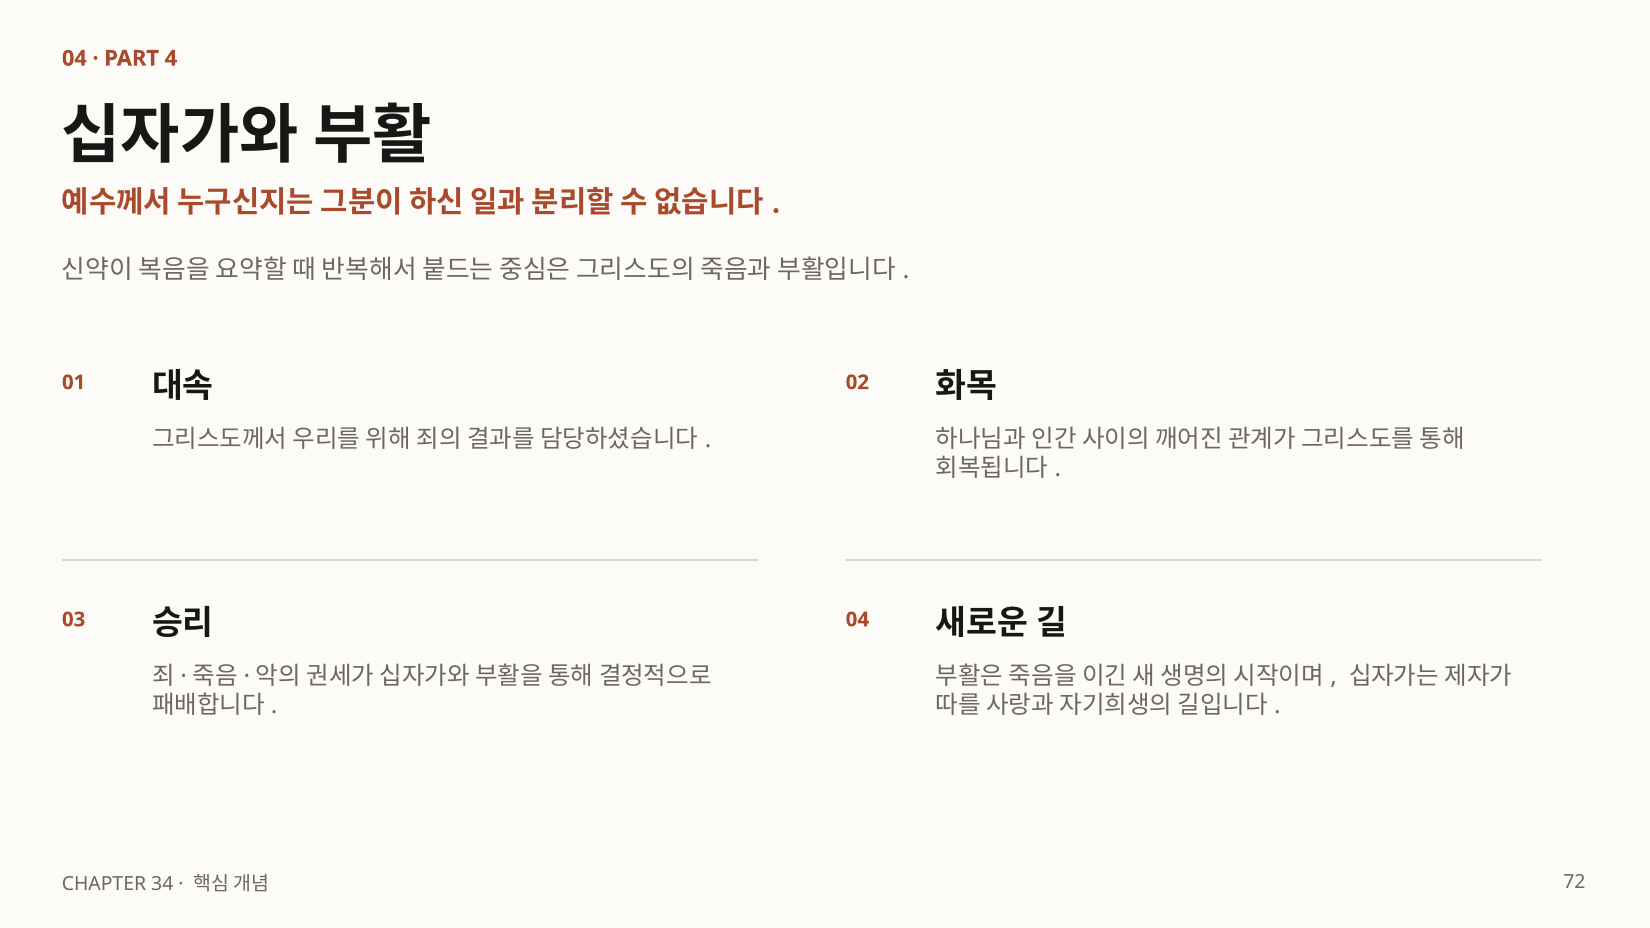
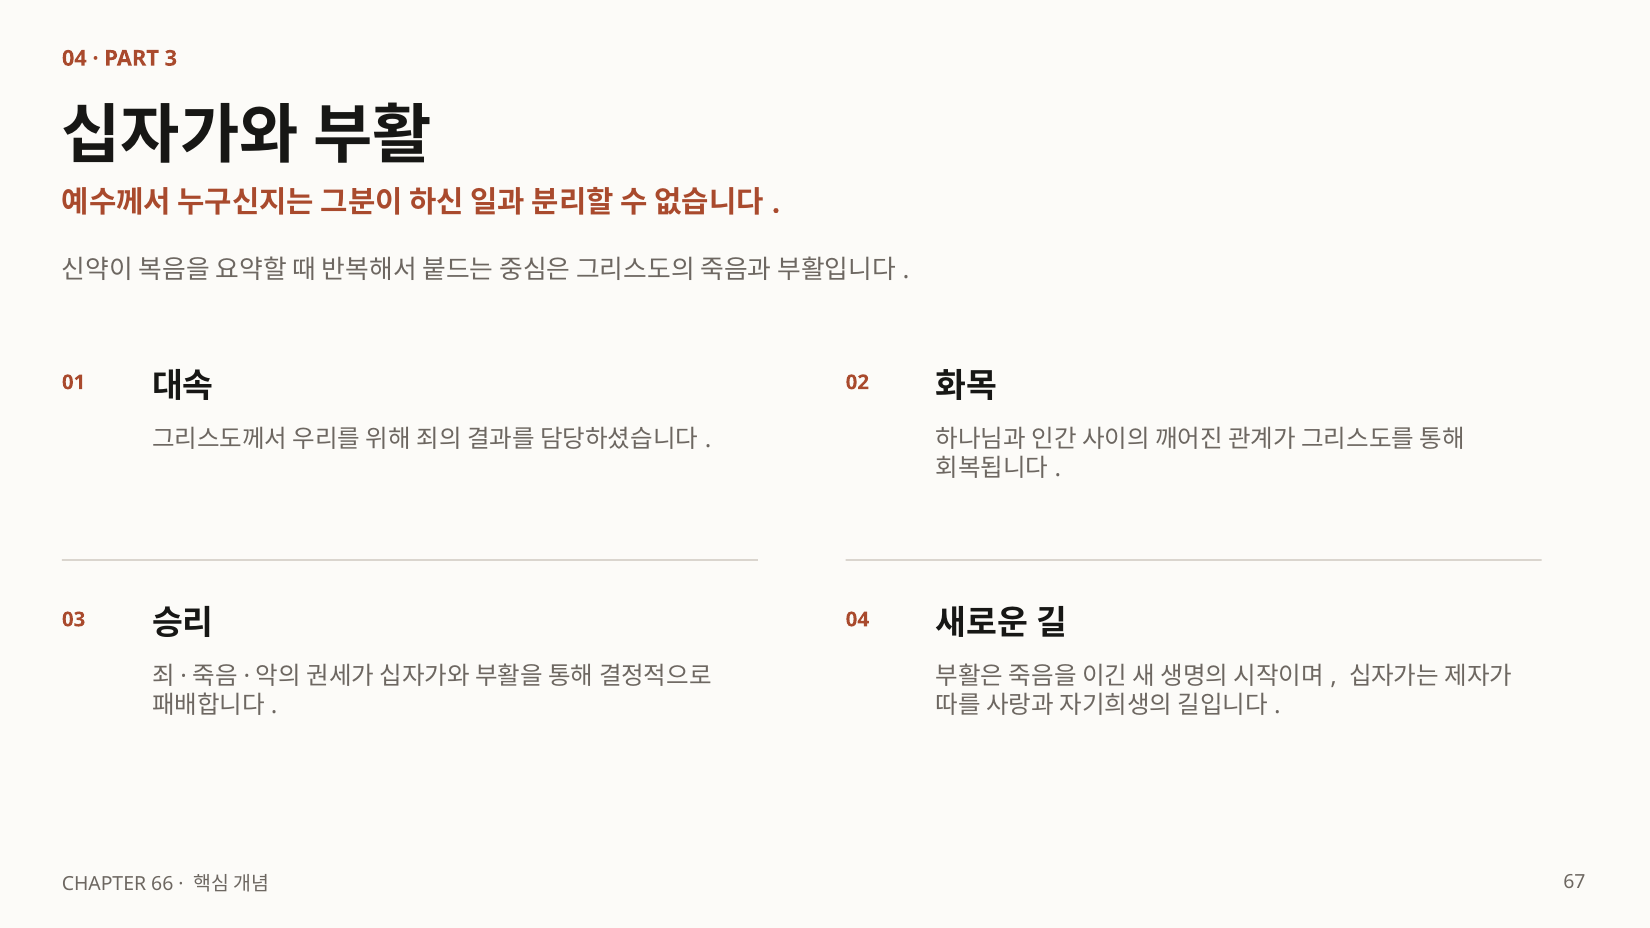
4: 4 -> 3
34: 34 -> 66
72: 72 -> 67
